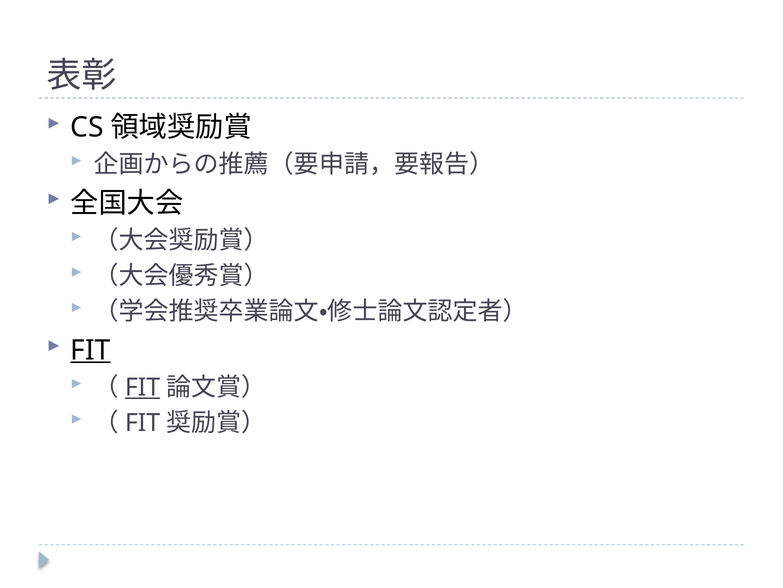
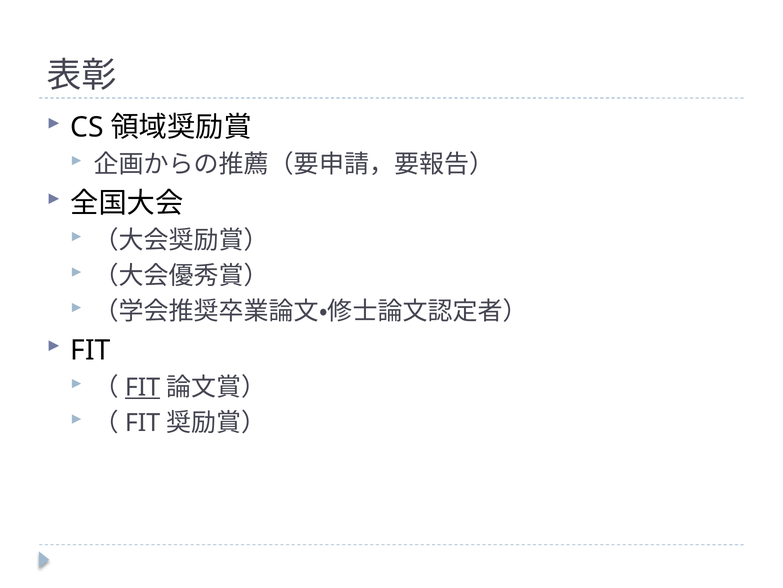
FIT at (90, 350) underline: present -> none
